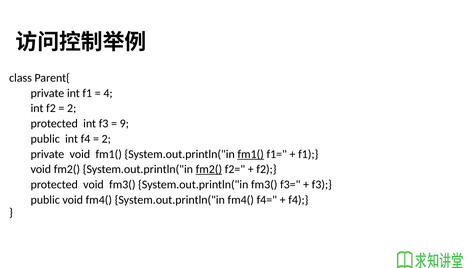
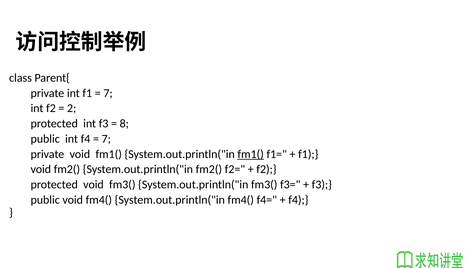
4 at (108, 93): 4 -> 7
9: 9 -> 8
2 at (106, 139): 2 -> 7
fm2( at (209, 169) underline: present -> none
